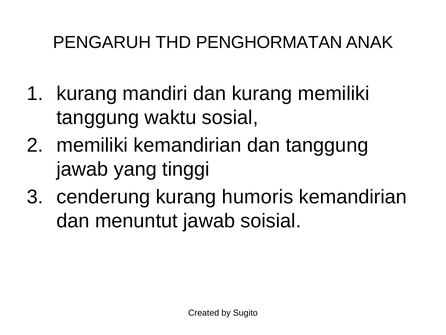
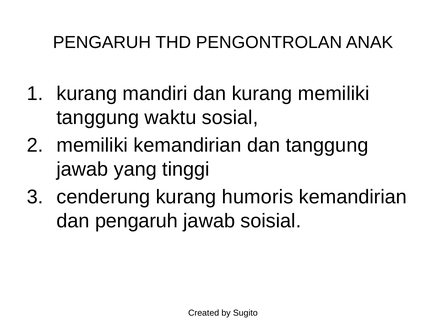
PENGHORMATAN: PENGHORMATAN -> PENGONTROLAN
dan menuntut: menuntut -> pengaruh
